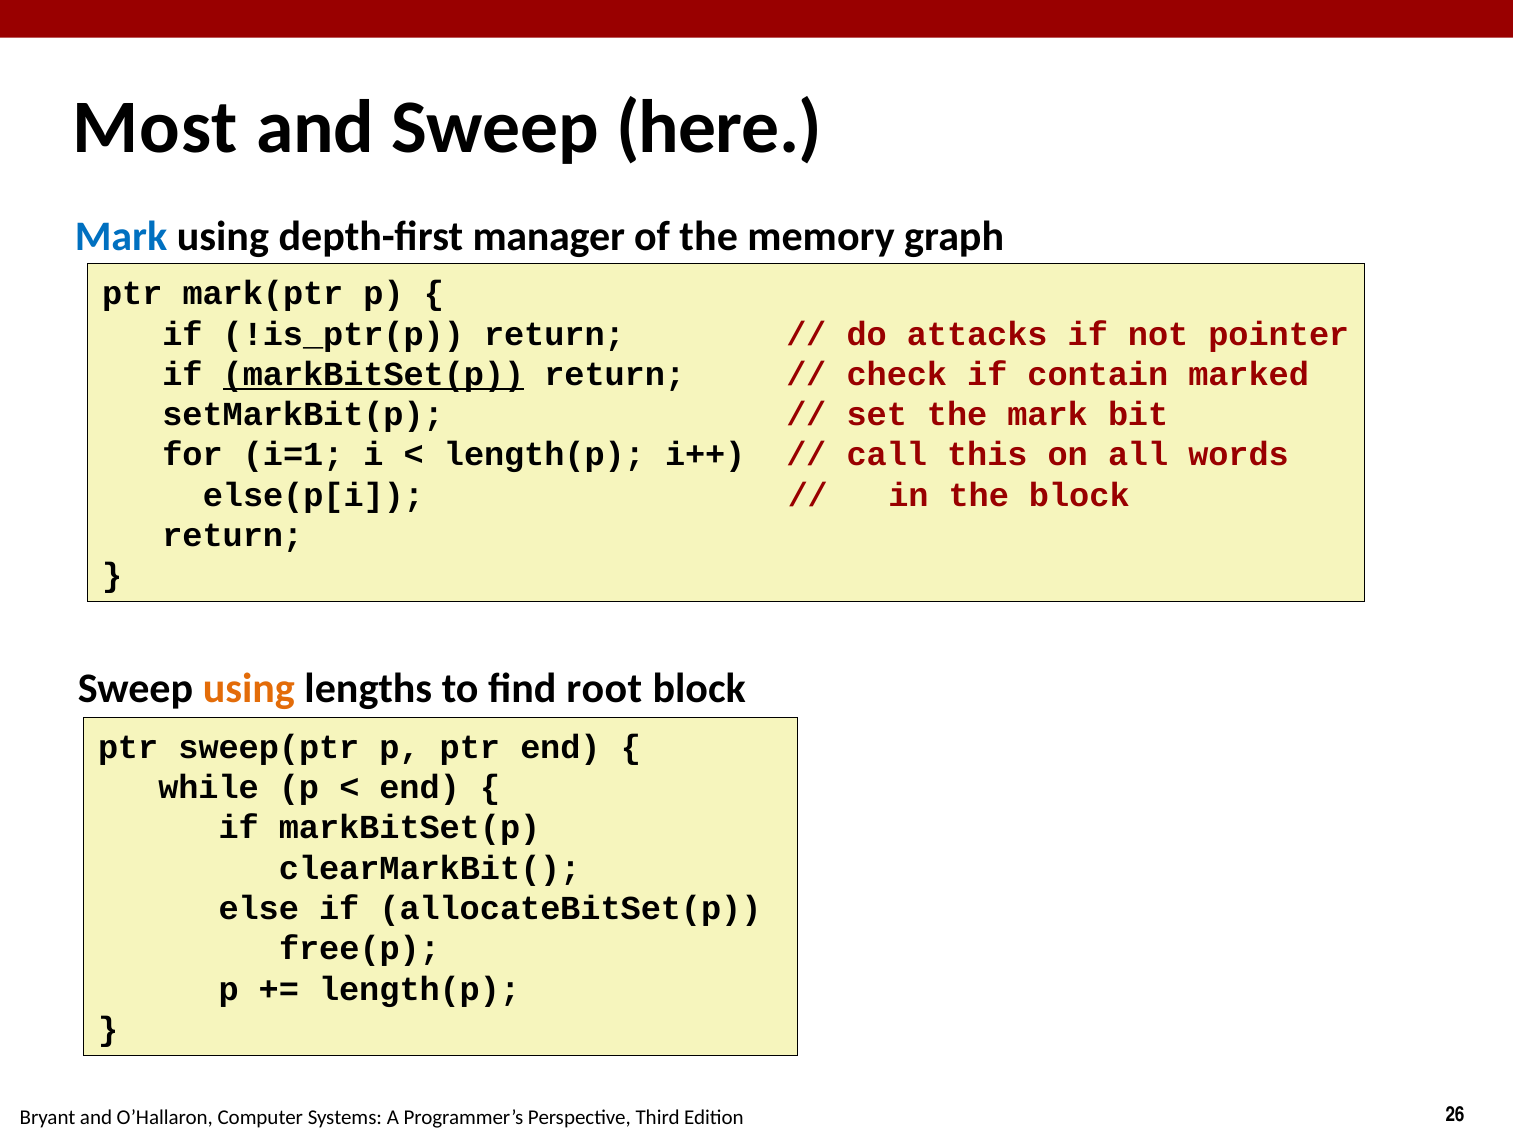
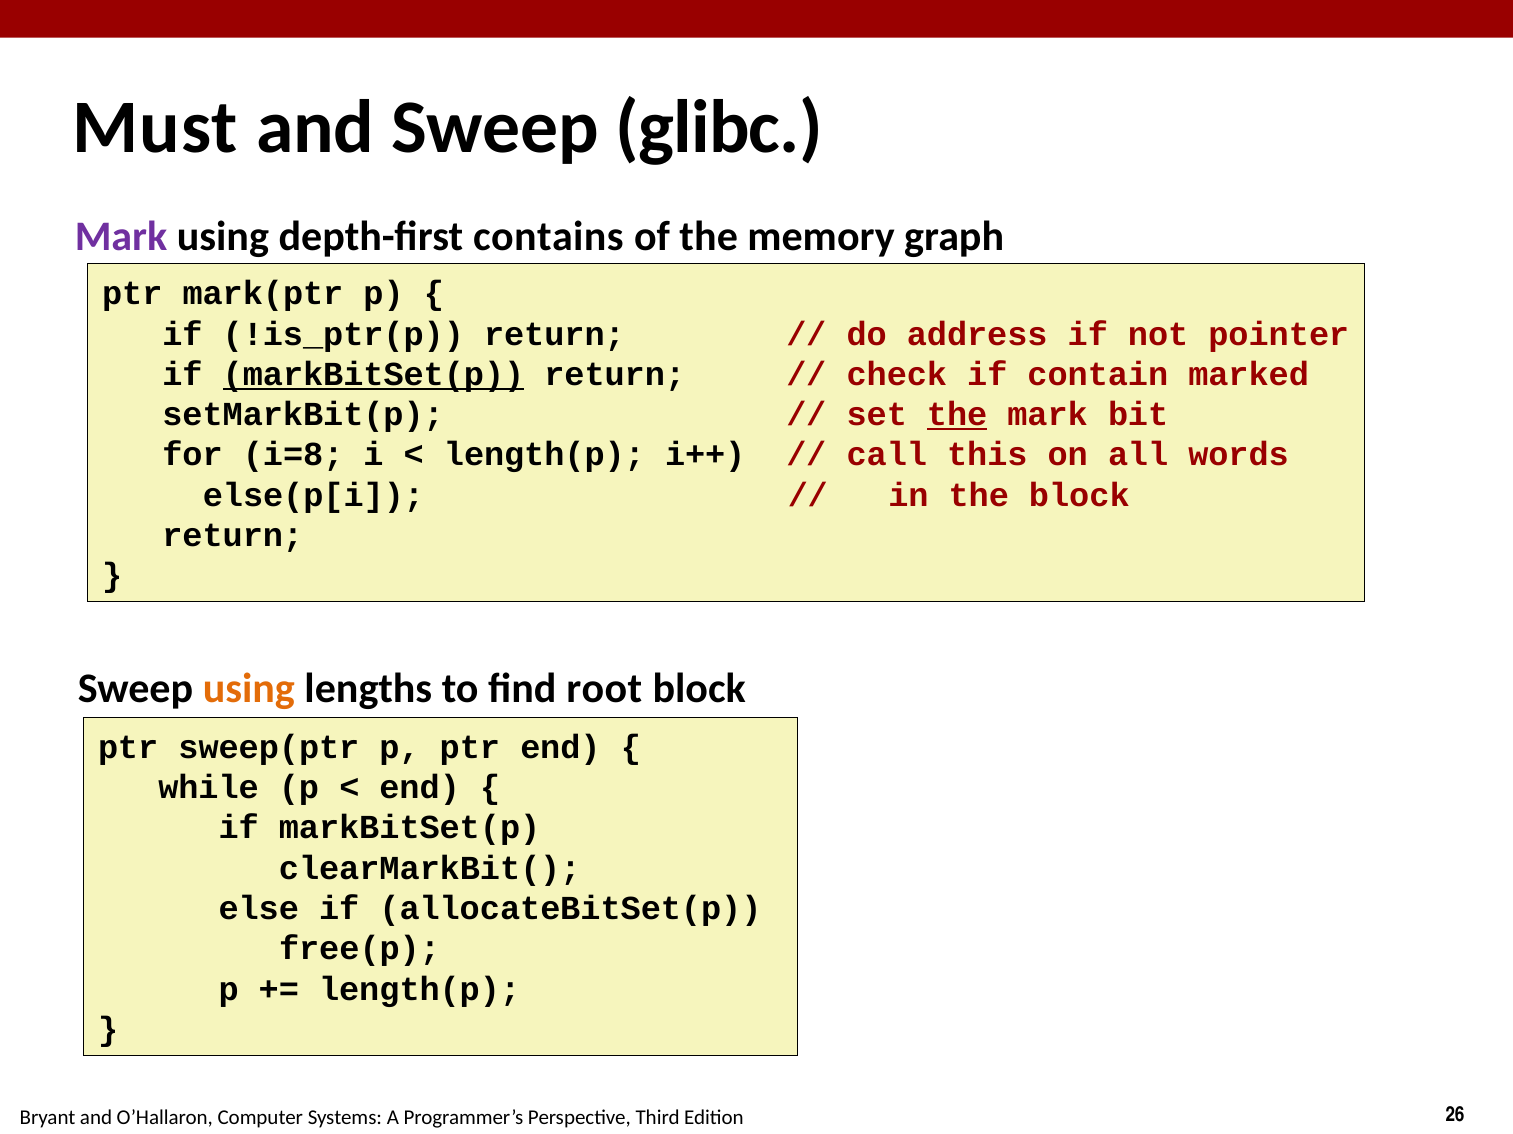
Most: Most -> Must
here: here -> glibc
Mark at (121, 237) colour: blue -> purple
manager: manager -> contains
attacks: attacks -> address
the at (957, 415) underline: none -> present
i=1: i=1 -> i=8
